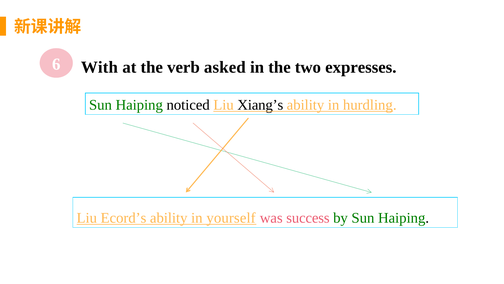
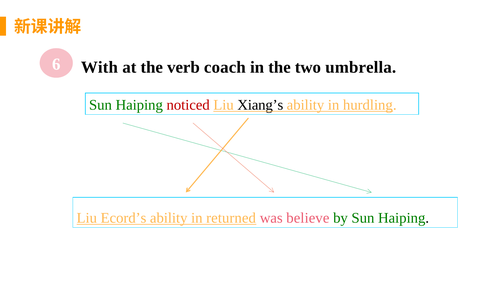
asked: asked -> coach
expresses: expresses -> umbrella
noticed colour: black -> red
yourself: yourself -> returned
success: success -> believe
